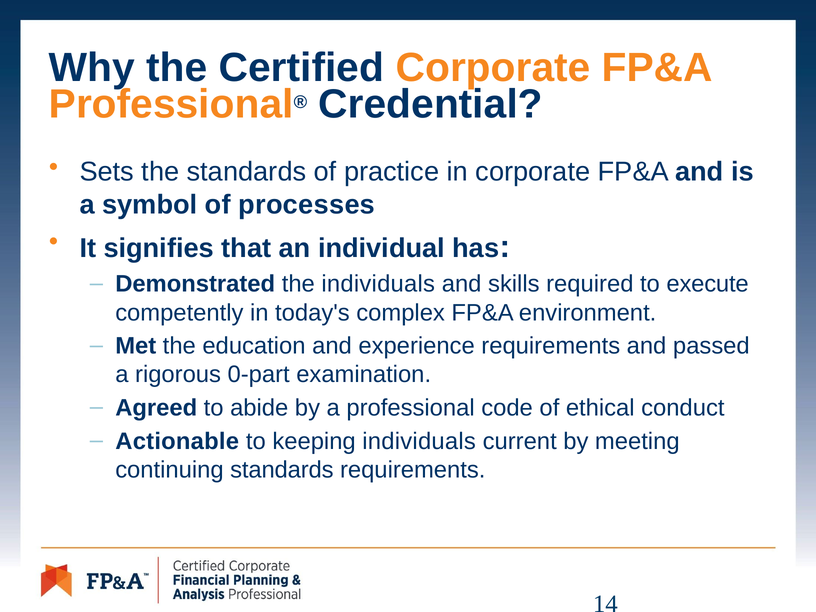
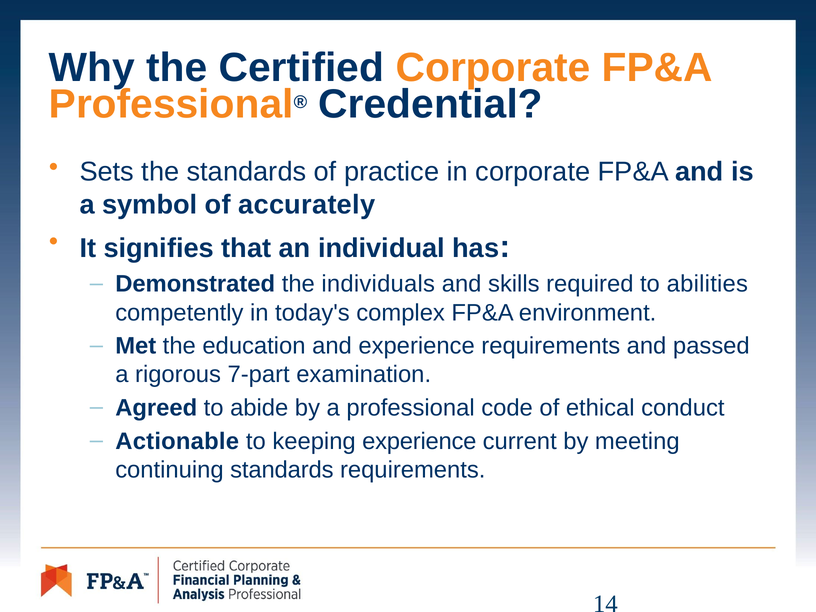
processes: processes -> accurately
execute: execute -> abilities
0-part: 0-part -> 7-part
keeping individuals: individuals -> experience
